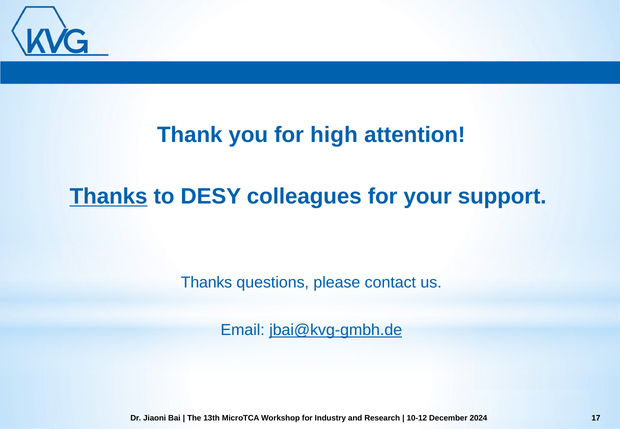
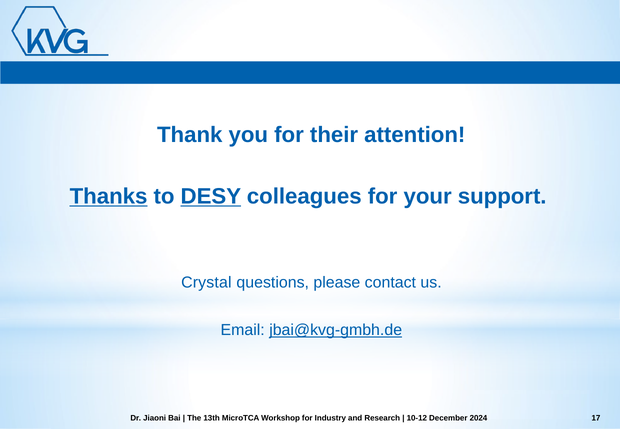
high: high -> their
DESY underline: none -> present
Thanks at (207, 283): Thanks -> Crystal
